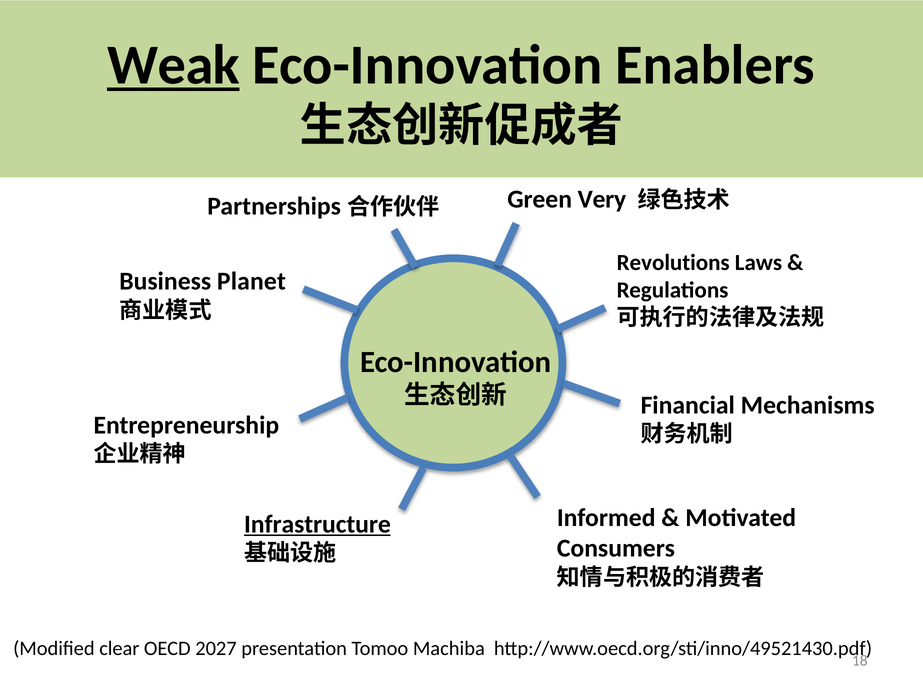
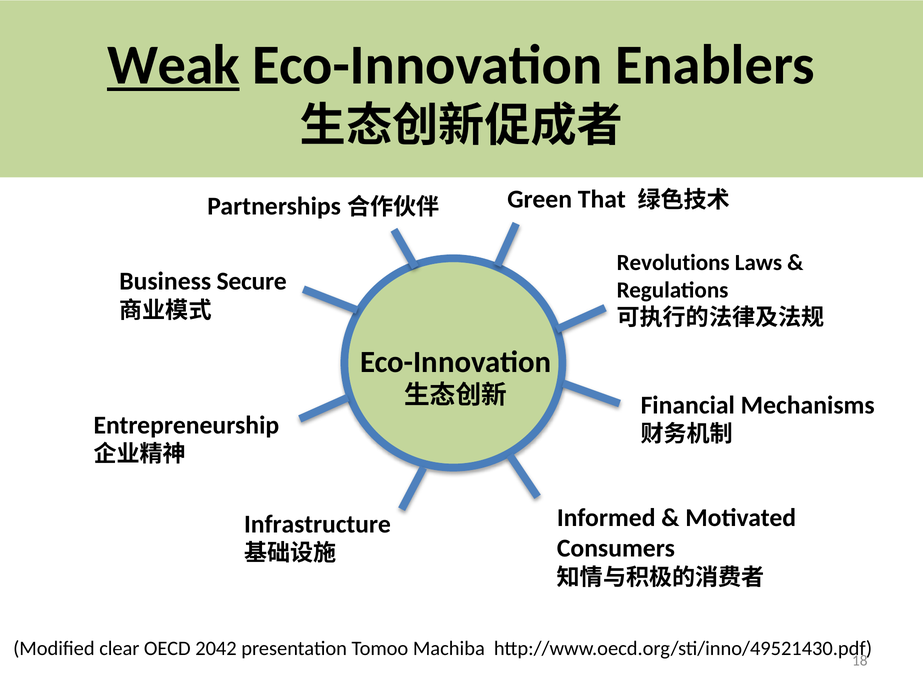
Very: Very -> That
Planet: Planet -> Secure
Infrastructure underline: present -> none
2027: 2027 -> 2042
